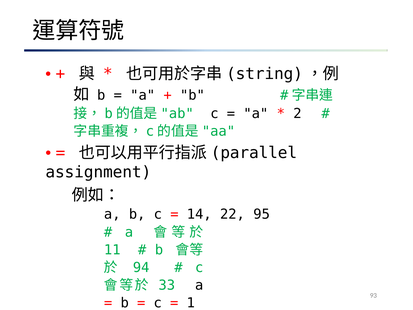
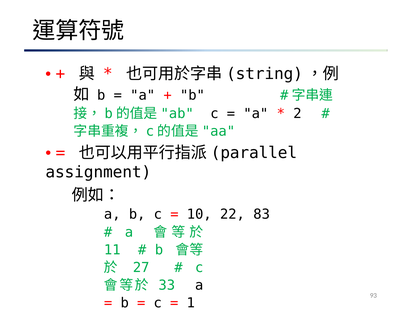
14: 14 -> 10
95: 95 -> 83
94: 94 -> 27
